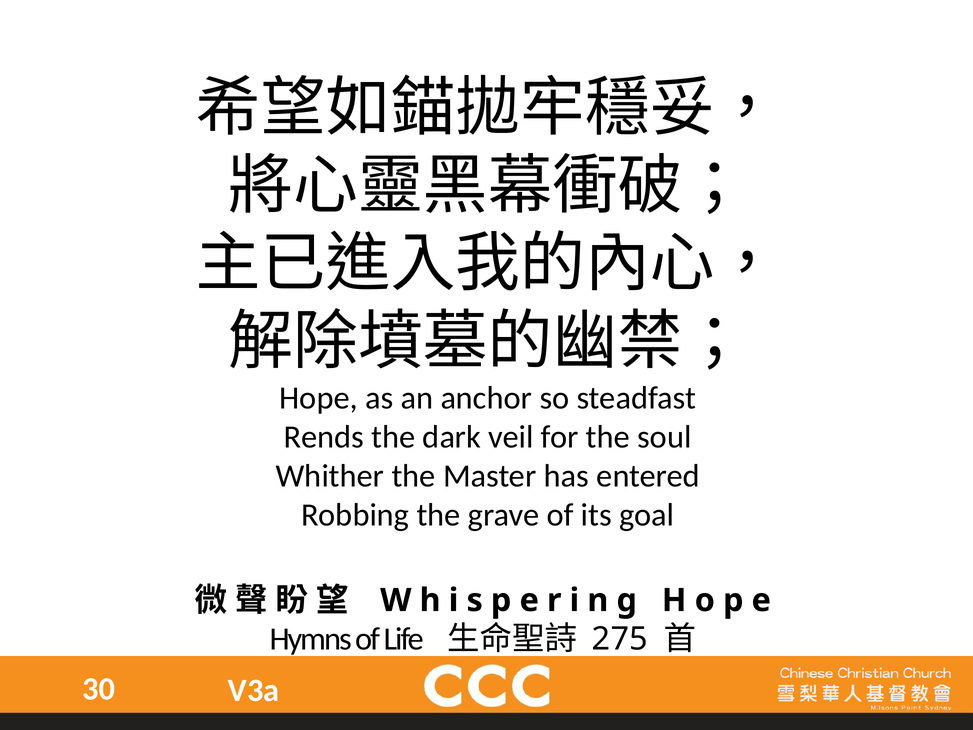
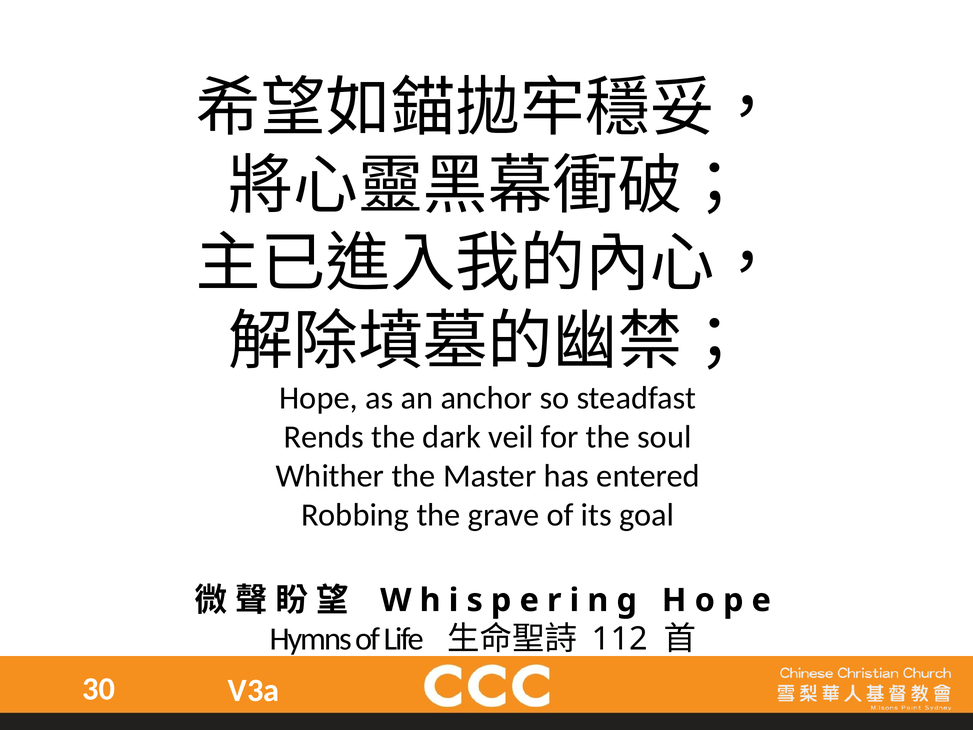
275: 275 -> 112
